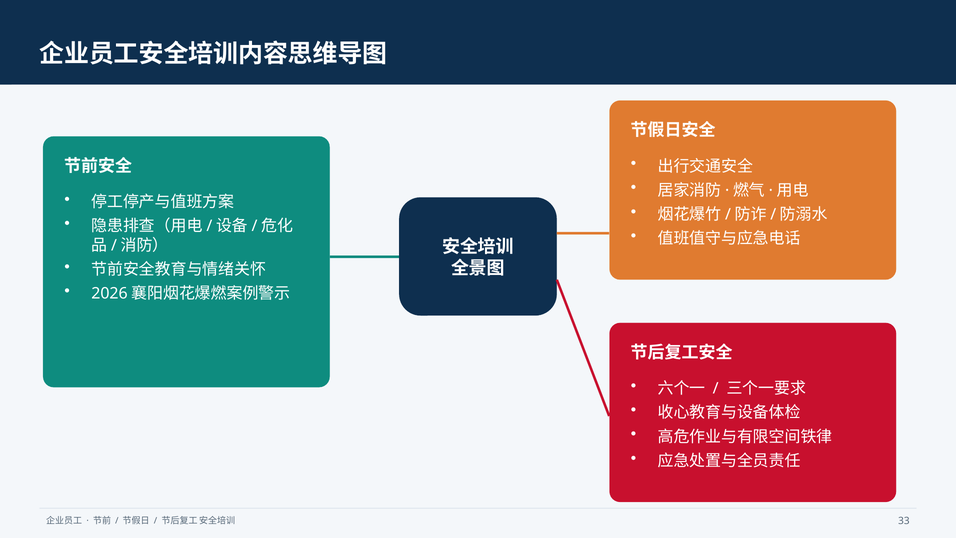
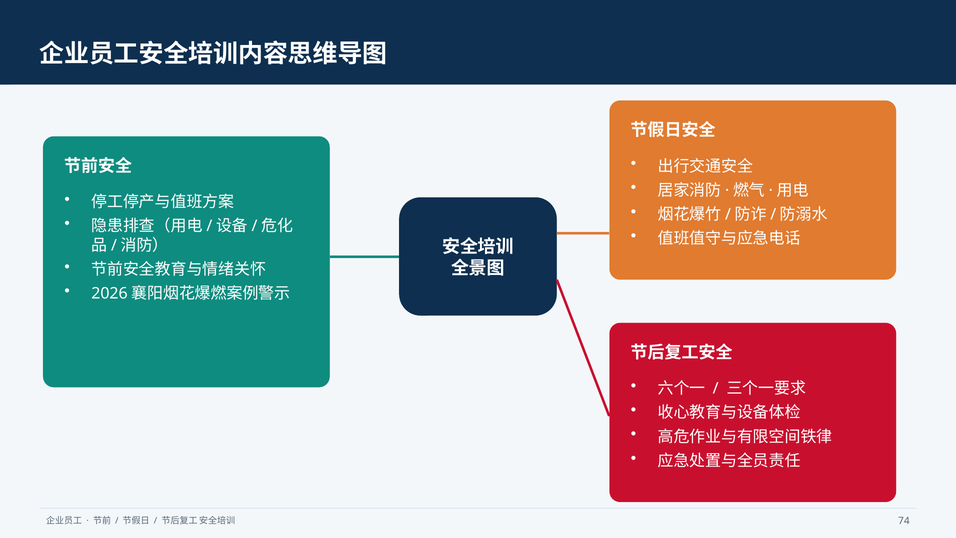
33: 33 -> 74
